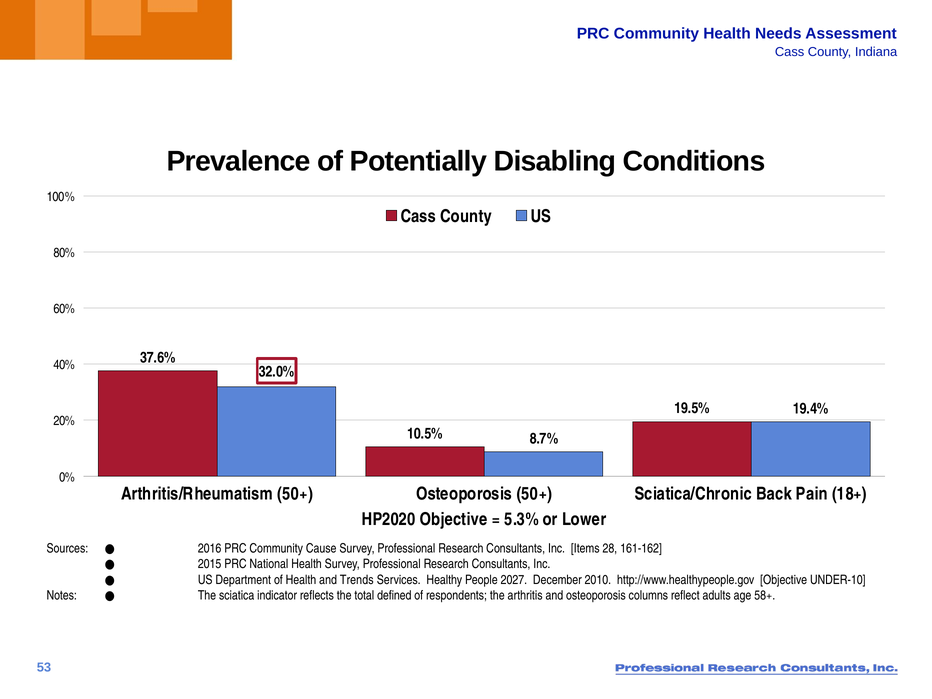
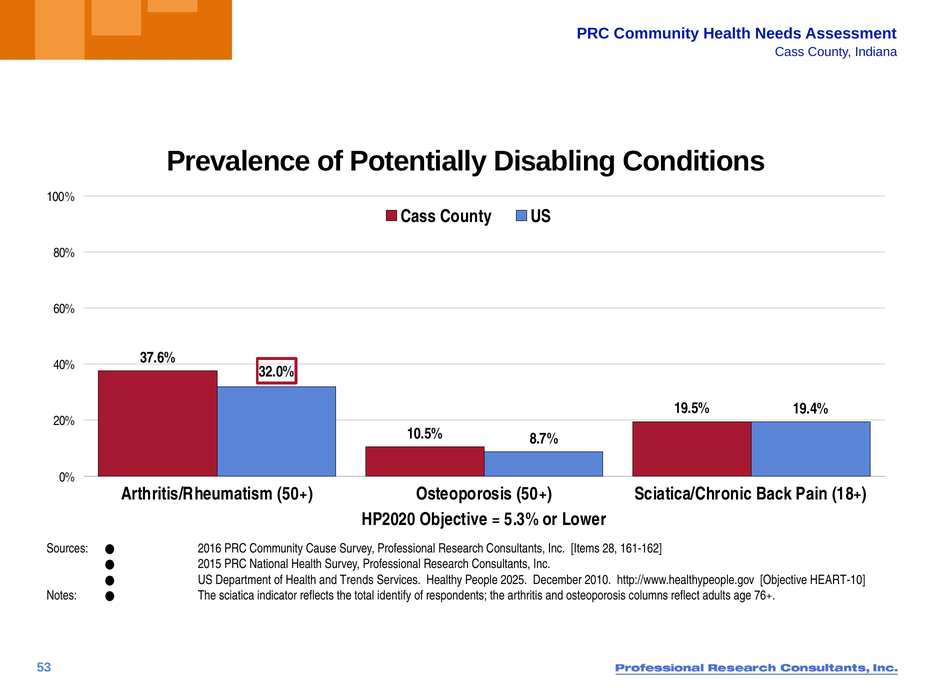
2027: 2027 -> 2025
UNDER-10: UNDER-10 -> HEART-10
defined: defined -> identify
58+: 58+ -> 76+
